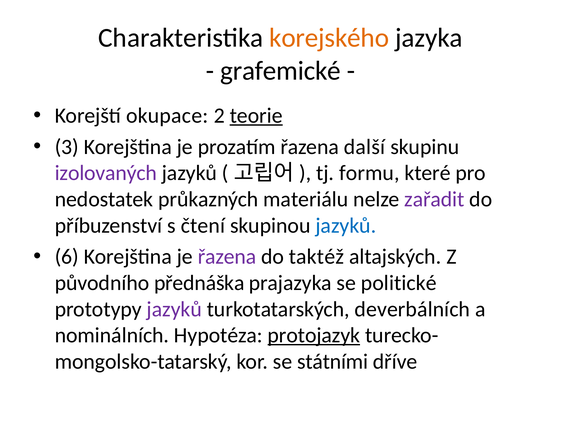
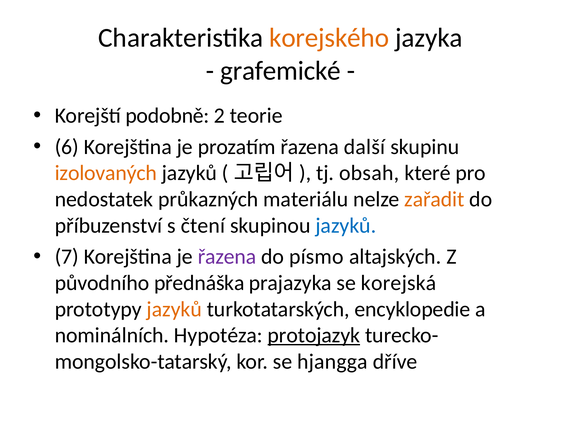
okupace: okupace -> podobně
teorie underline: present -> none
3: 3 -> 6
izolovaných colour: purple -> orange
formu: formu -> obsah
zařadit colour: purple -> orange
6: 6 -> 7
taktéž: taktéž -> písmo
politické: politické -> korejská
jazyků at (174, 309) colour: purple -> orange
deverbálních: deverbálních -> encyklopedie
státními: státními -> hjangga
